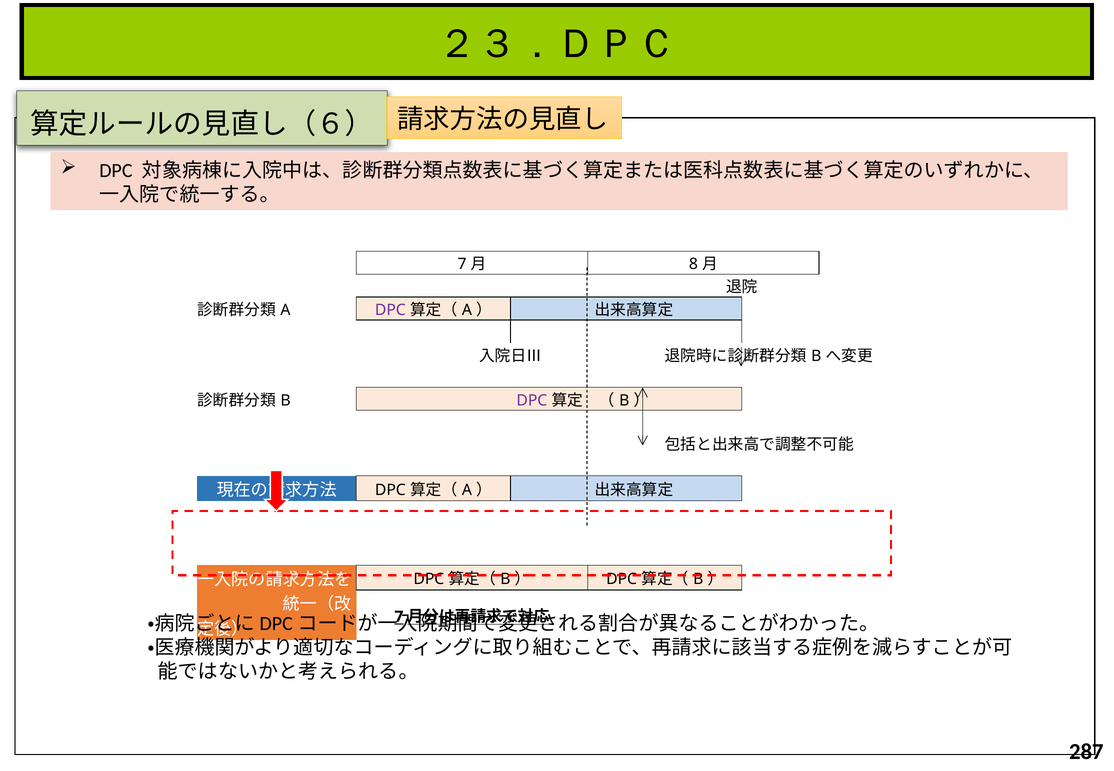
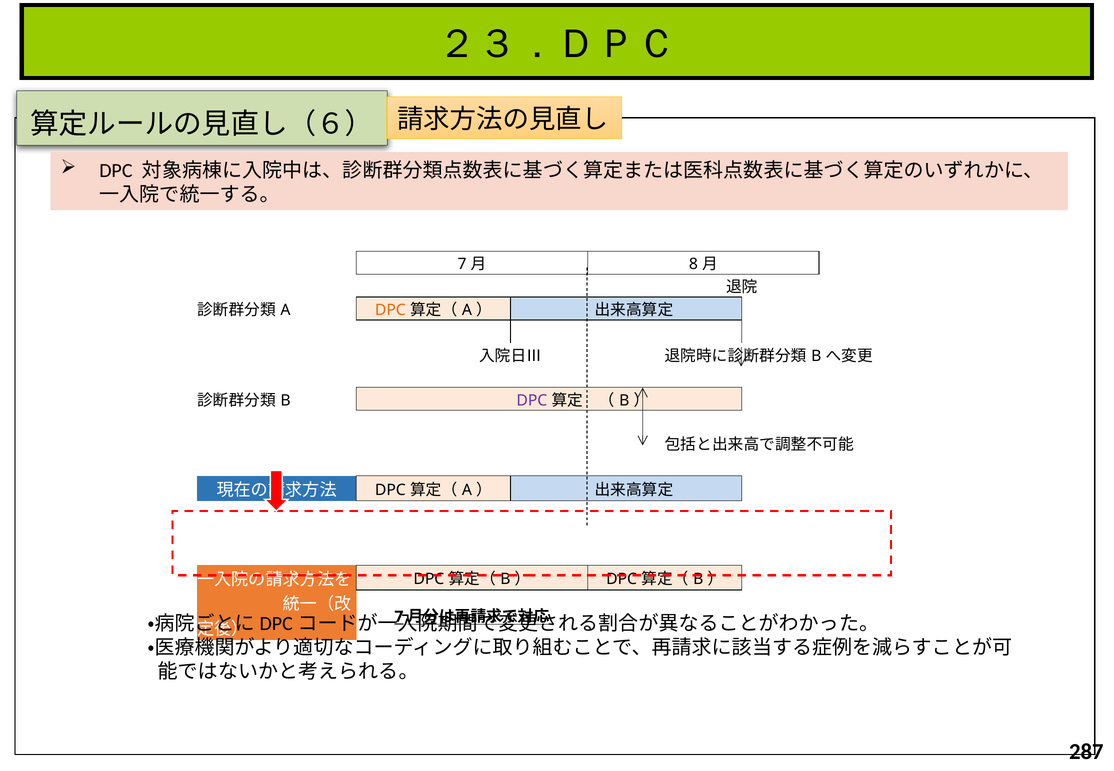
DPC at (390, 310) colour: purple -> orange
